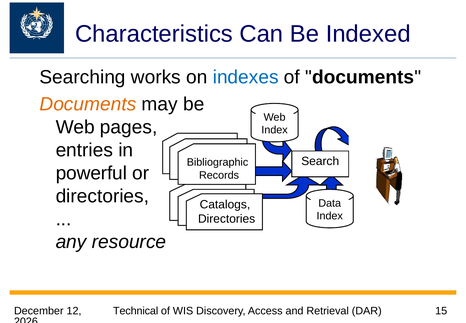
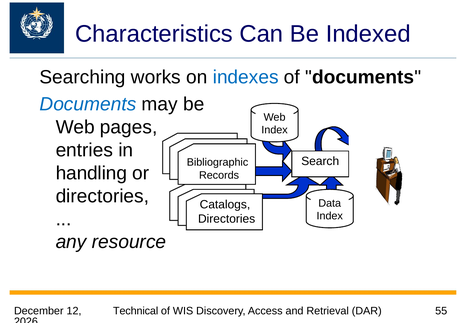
Documents at (88, 104) colour: orange -> blue
powerful: powerful -> handling
15: 15 -> 55
